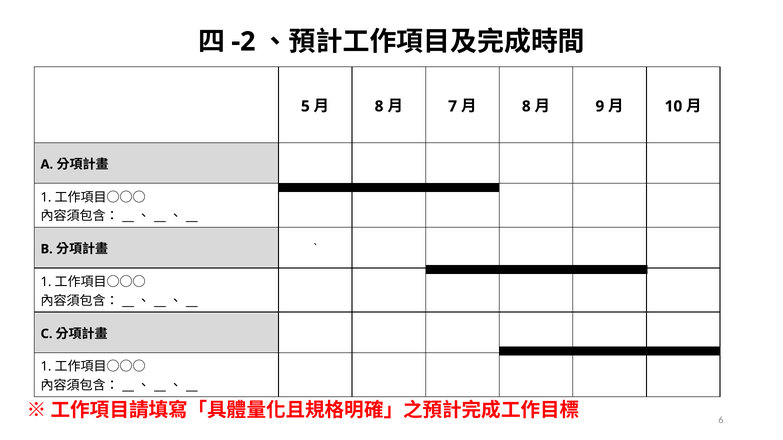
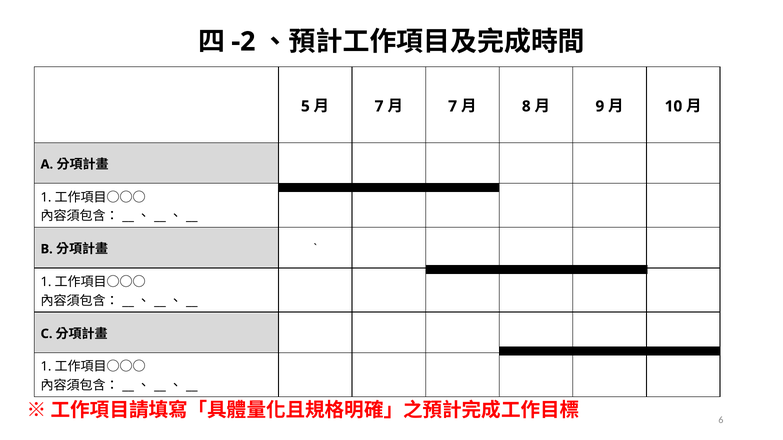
8 at (379, 106): 8 -> 7
